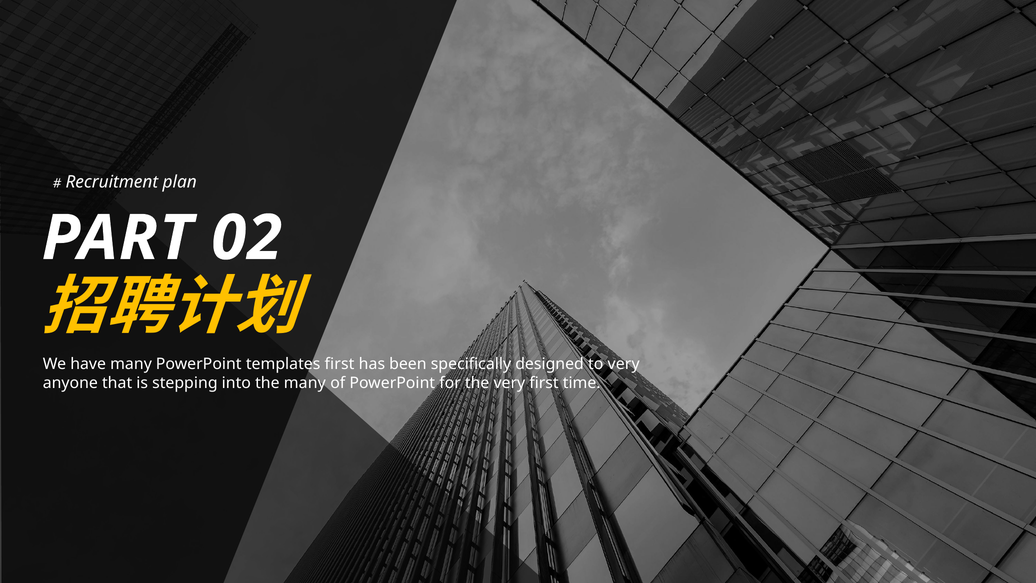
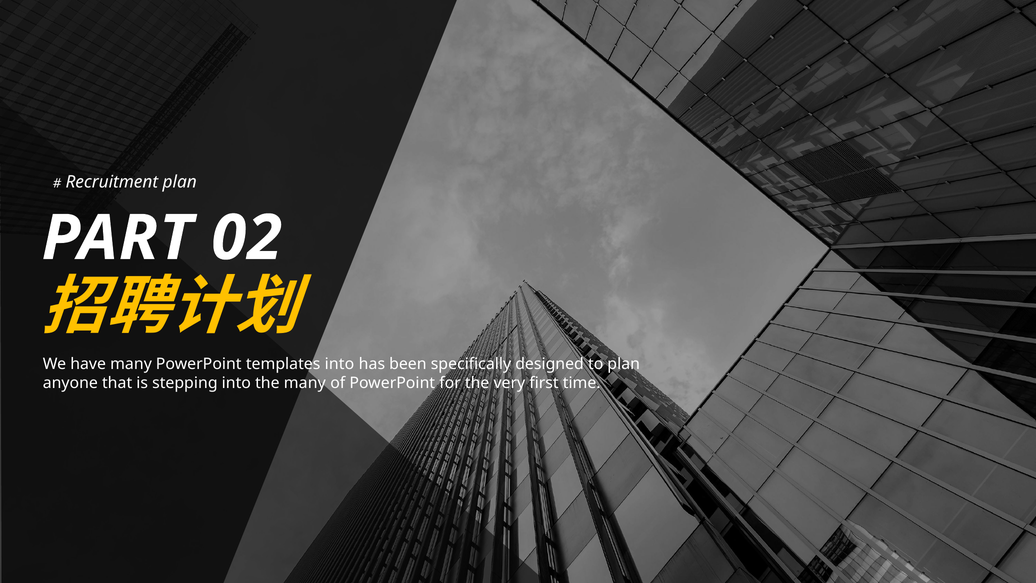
templates first: first -> into
to very: very -> plan
